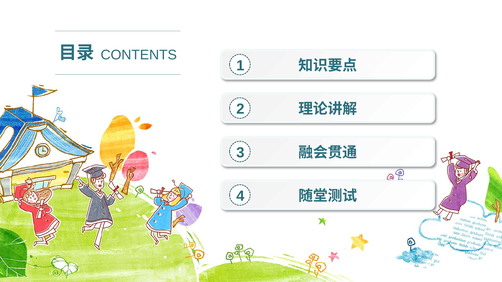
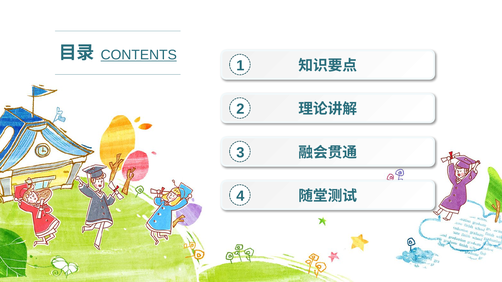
CONTENTS underline: none -> present
